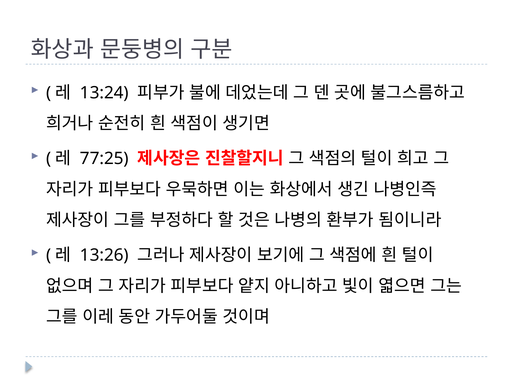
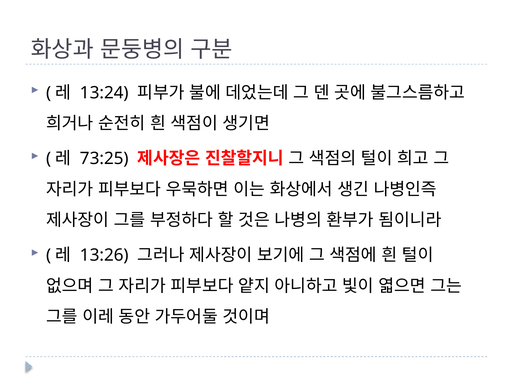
77:25: 77:25 -> 73:25
